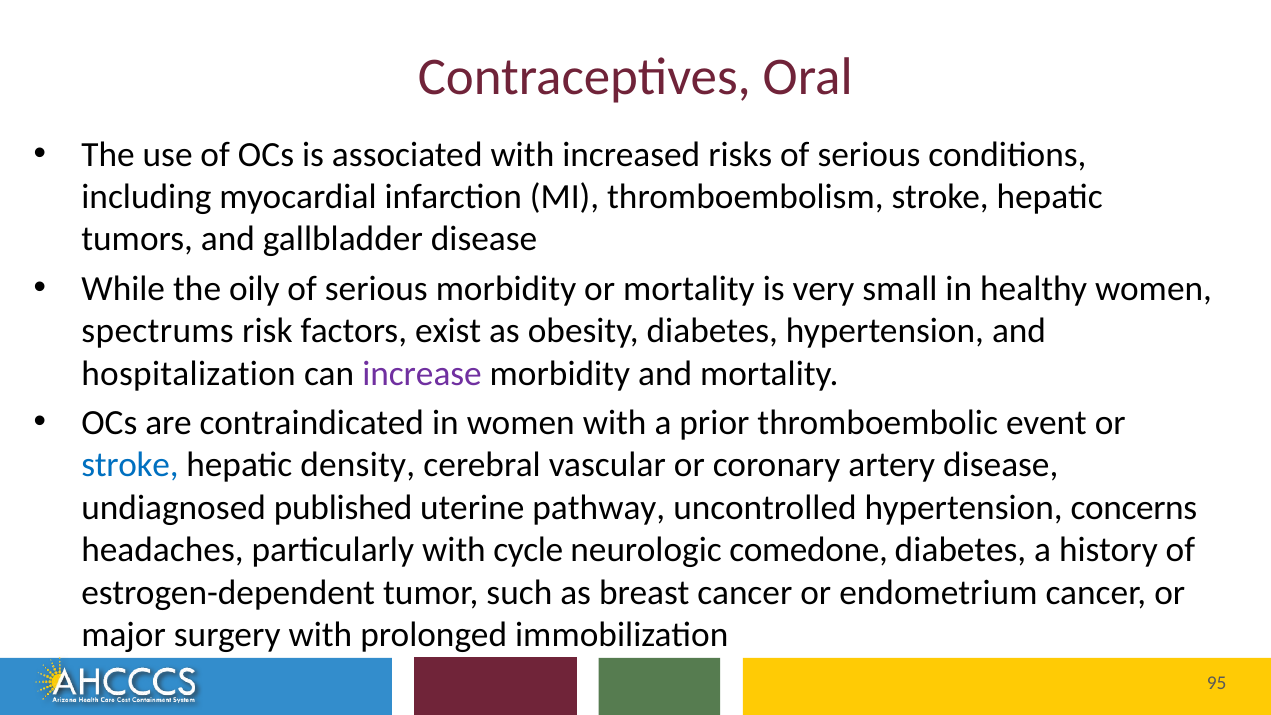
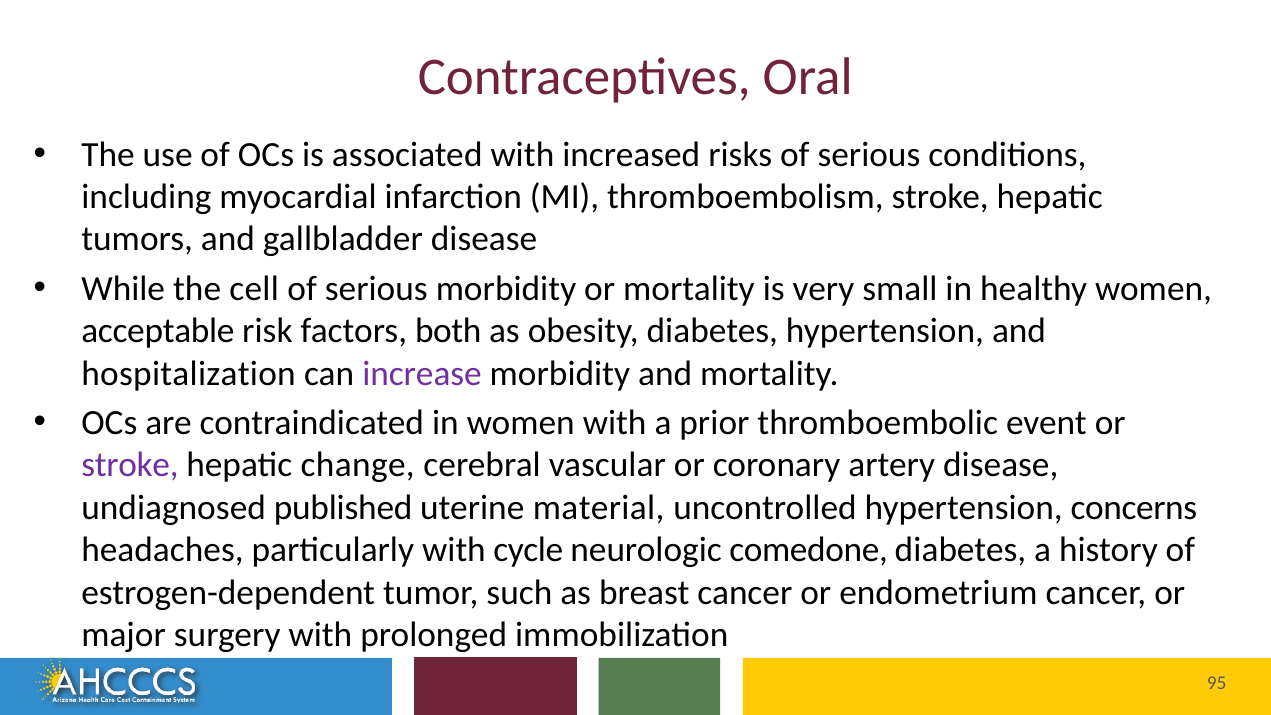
oily: oily -> cell
spectrums: spectrums -> acceptable
exist: exist -> both
stroke at (130, 465) colour: blue -> purple
density: density -> change
pathway: pathway -> material
